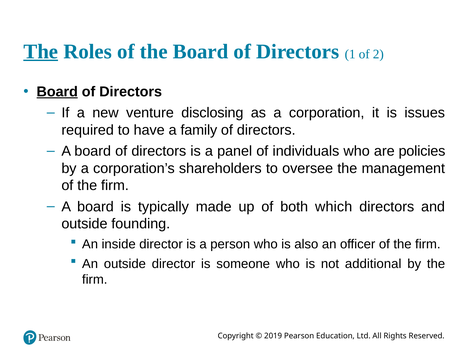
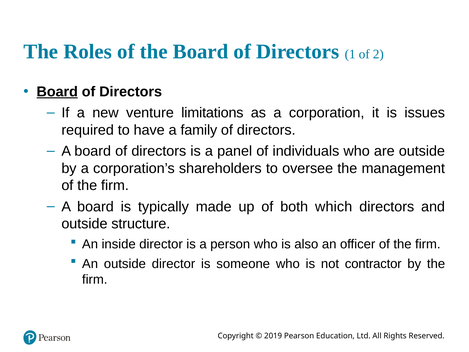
The at (41, 51) underline: present -> none
disclosing: disclosing -> limitations
are policies: policies -> outside
founding: founding -> structure
additional: additional -> contractor
